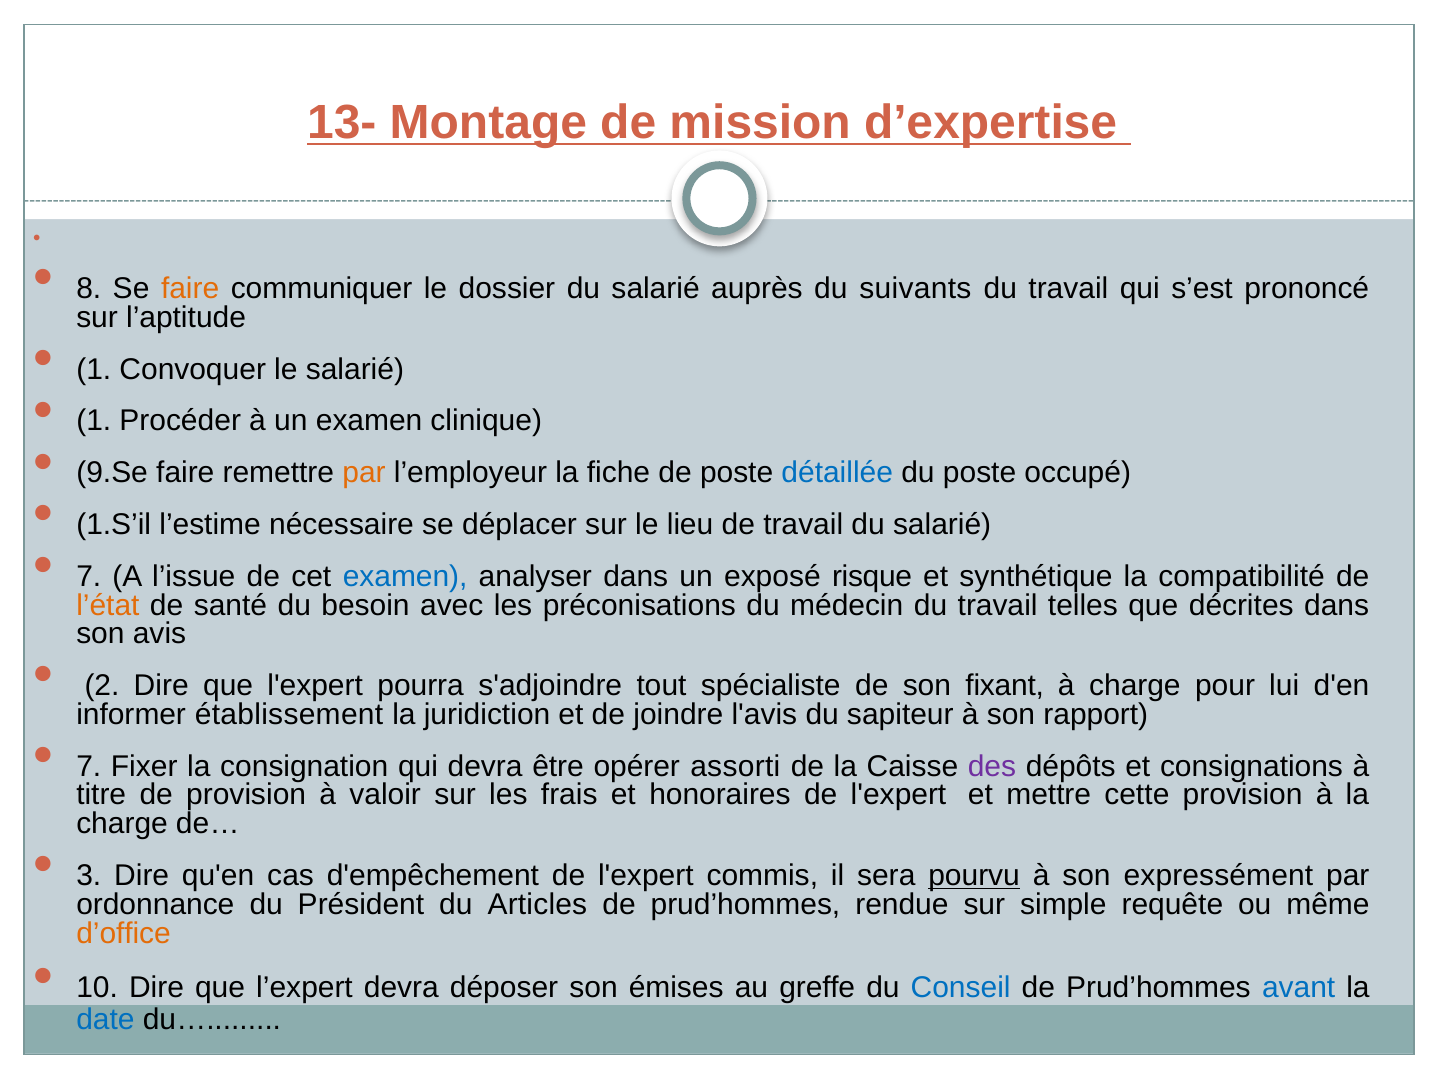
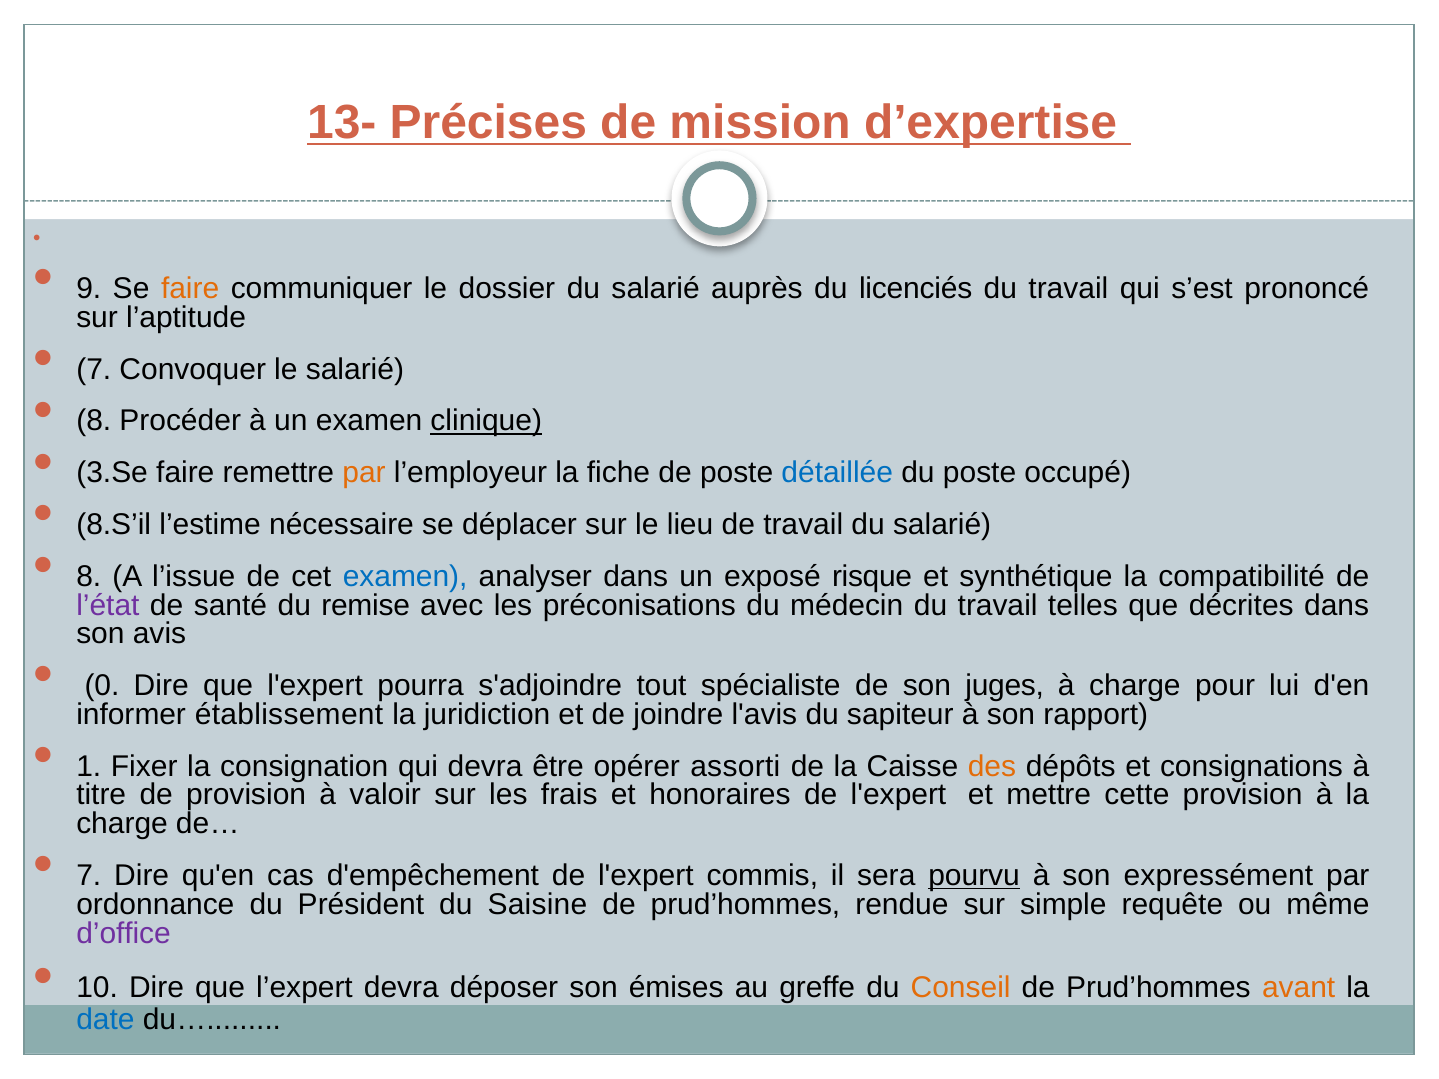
Montage: Montage -> Précises
8: 8 -> 9
suivants: suivants -> licenciés
1 at (94, 369): 1 -> 7
1 at (94, 421): 1 -> 8
clinique underline: none -> present
9.Se: 9.Se -> 3.Se
1.S’il: 1.S’il -> 8.S’il
7 at (89, 577): 7 -> 8
l’état colour: orange -> purple
besoin: besoin -> remise
2: 2 -> 0
fixant: fixant -> juges
7 at (89, 766): 7 -> 1
des colour: purple -> orange
3 at (89, 876): 3 -> 7
Articles: Articles -> Saisine
d’office colour: orange -> purple
Conseil colour: blue -> orange
avant colour: blue -> orange
